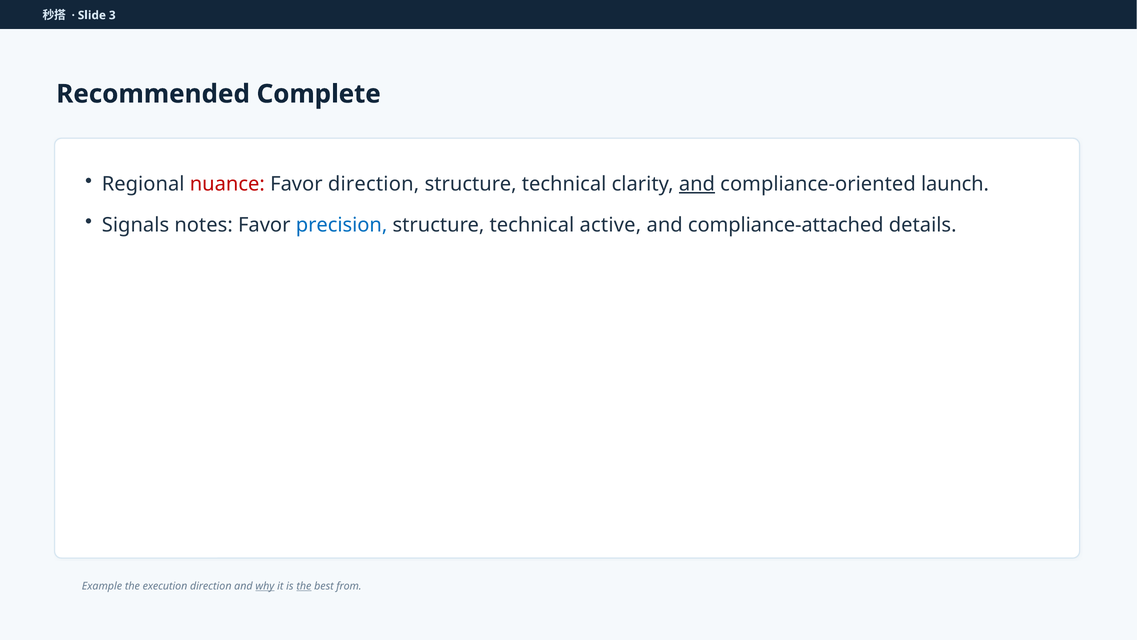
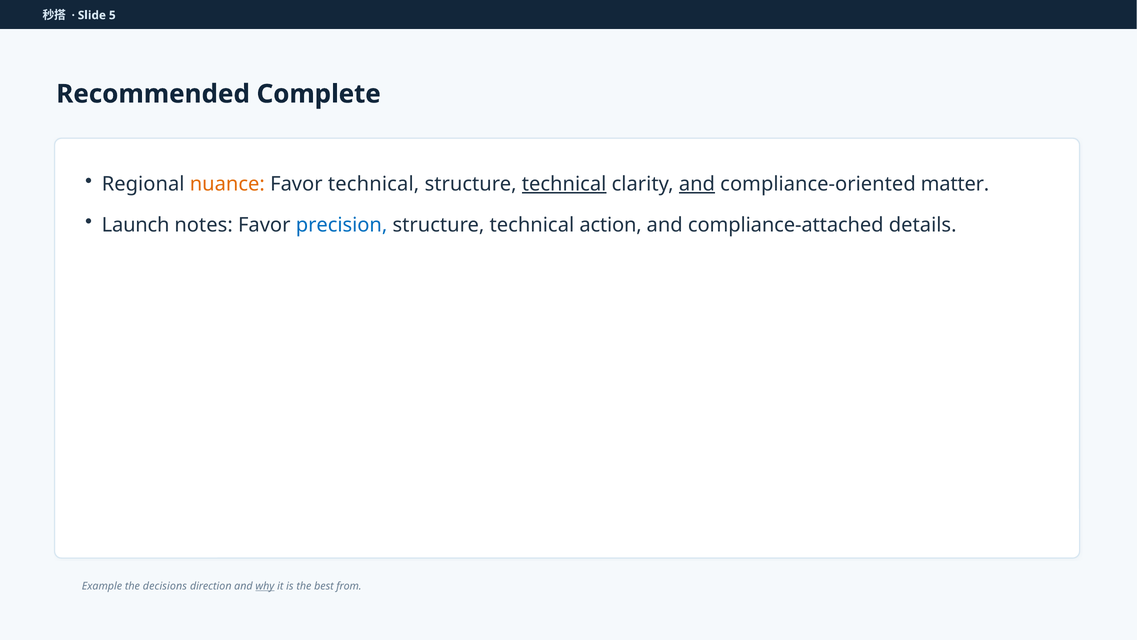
3: 3 -> 5
nuance colour: red -> orange
Favor direction: direction -> technical
technical at (564, 184) underline: none -> present
launch: launch -> matter
Signals: Signals -> Launch
active: active -> action
execution: execution -> decisions
the at (304, 586) underline: present -> none
